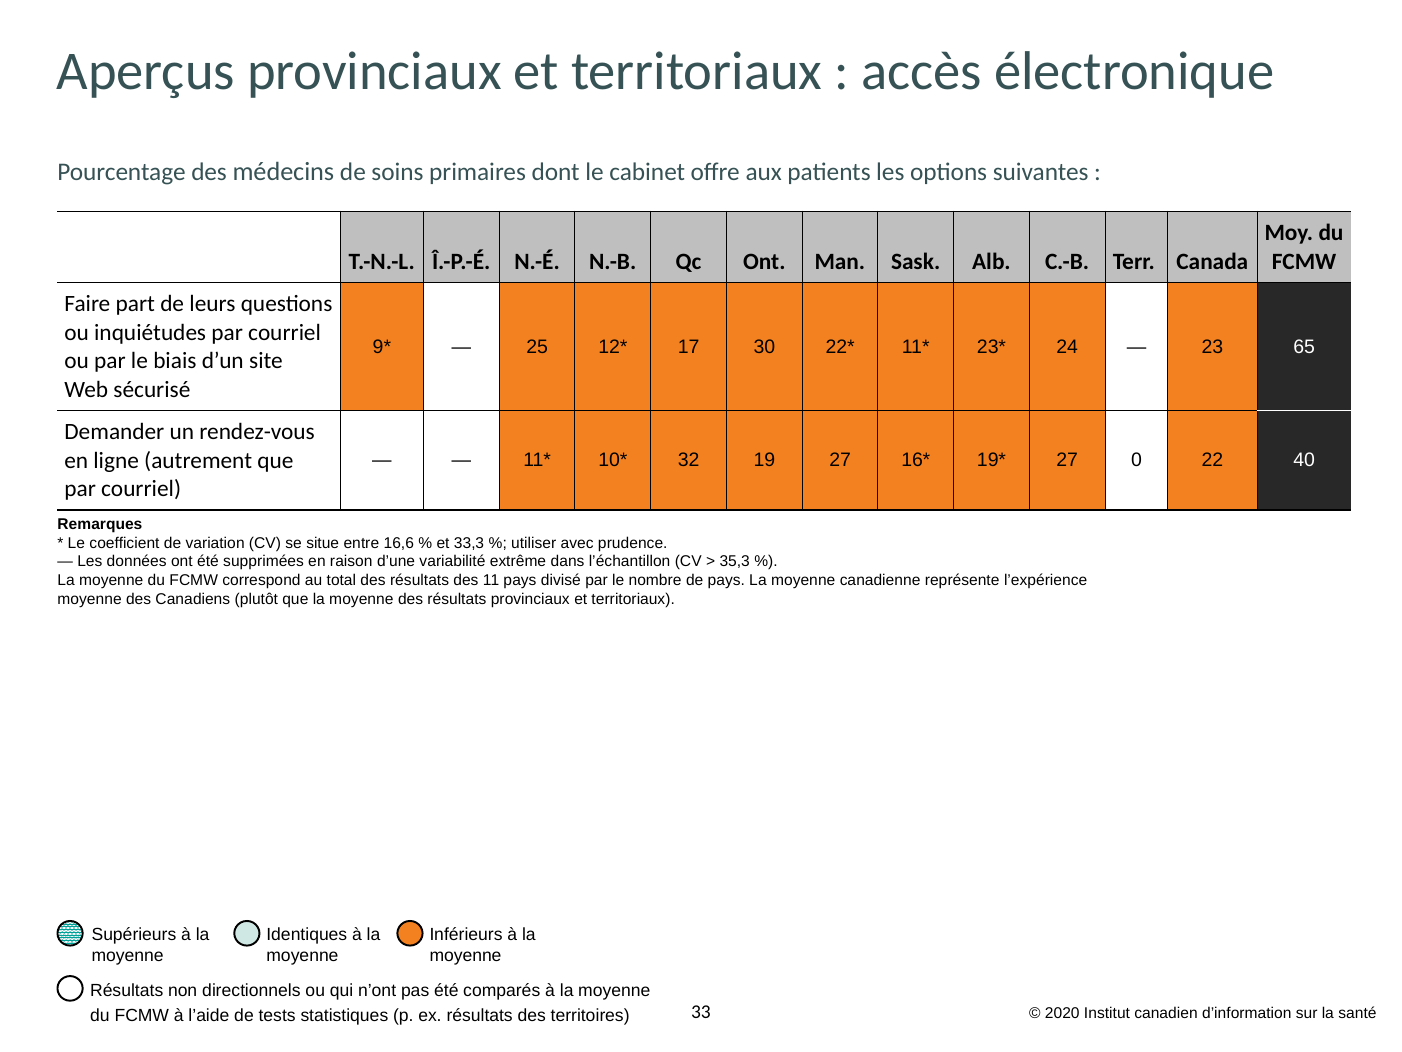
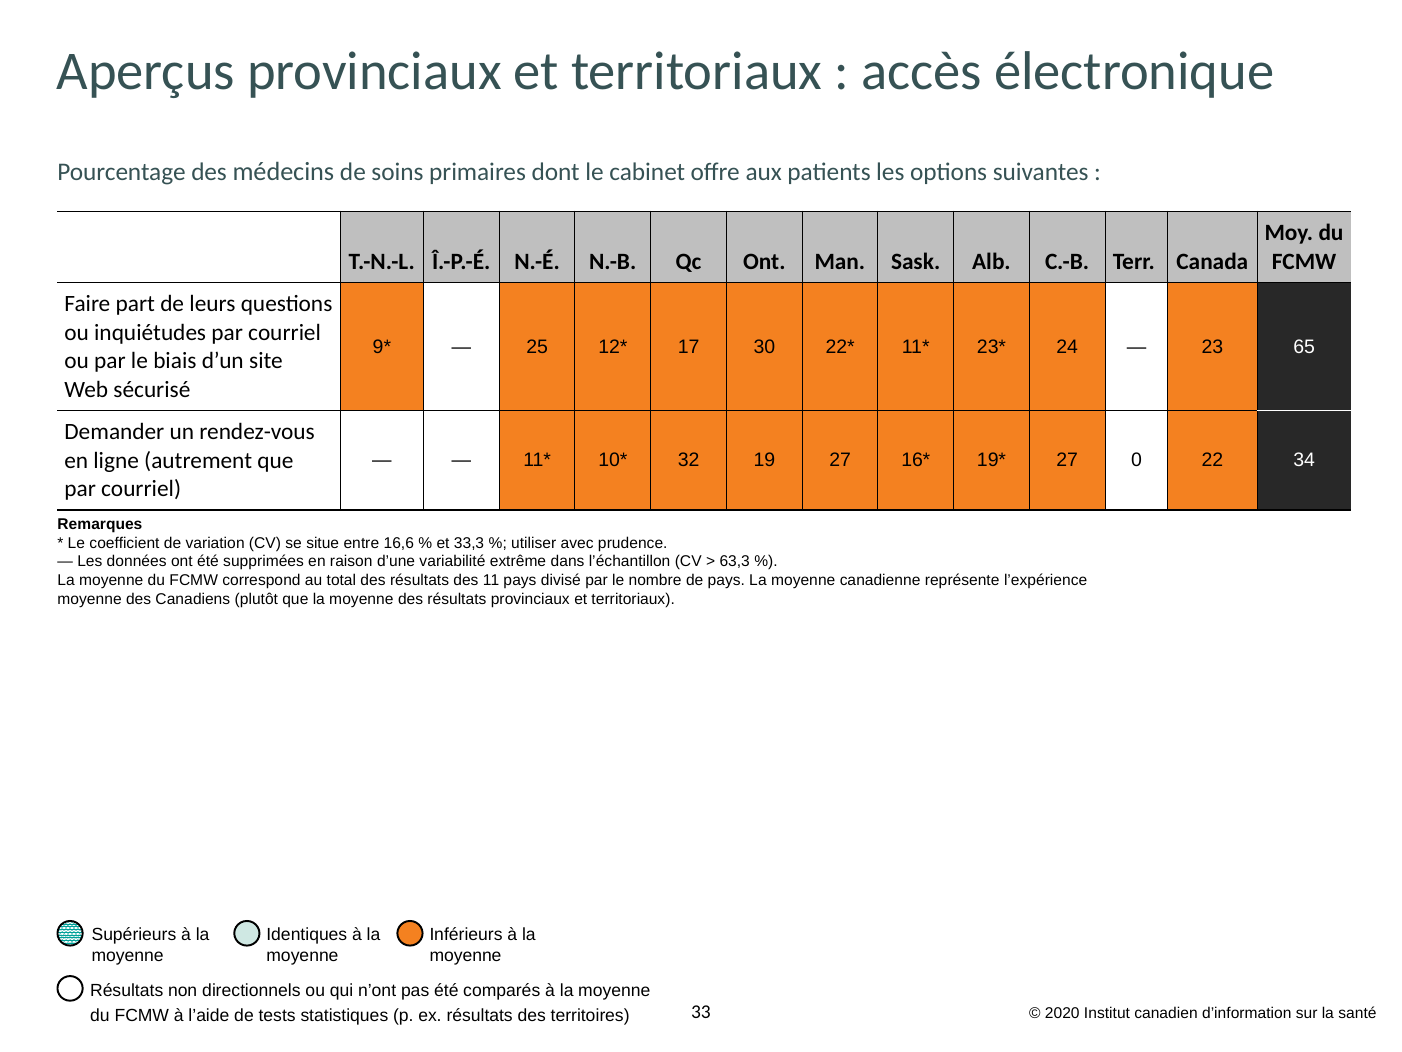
40: 40 -> 34
35,3: 35,3 -> 63,3
